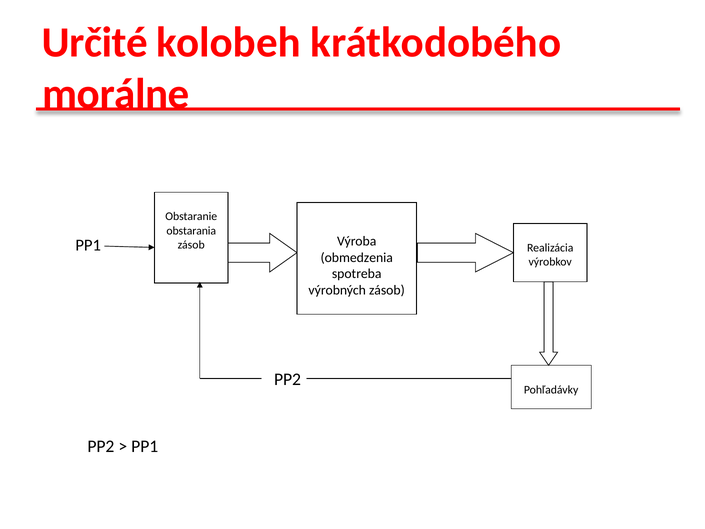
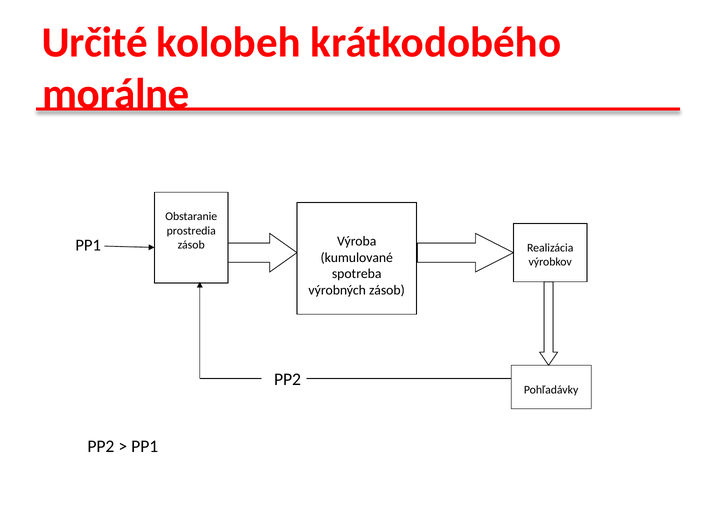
obstarania: obstarania -> prostredia
obmedzenia: obmedzenia -> kumulované
